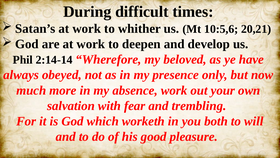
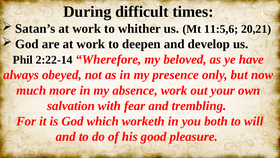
10:5,6: 10:5,6 -> 11:5,6
2:14-14: 2:14-14 -> 2:22-14
